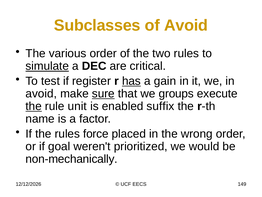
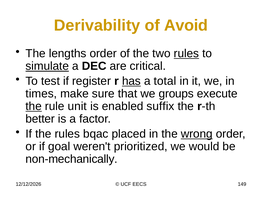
Subclasses: Subclasses -> Derivability
various: various -> lengths
rules at (186, 53) underline: none -> present
gain: gain -> total
avoid at (41, 93): avoid -> times
sure underline: present -> none
name: name -> better
force: force -> bqac
wrong underline: none -> present
